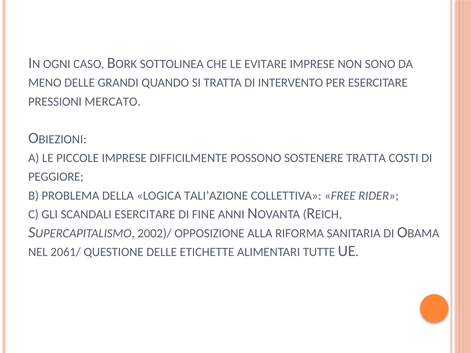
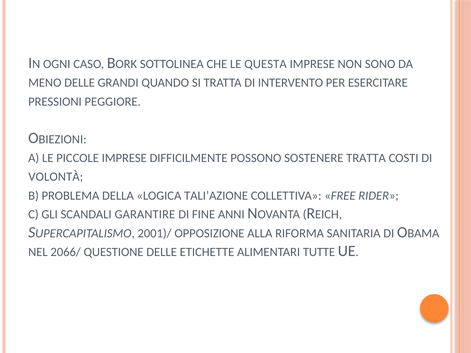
EVITARE: EVITARE -> QUESTA
MERCATO: MERCATO -> PEGGIORE
PEGGIORE: PEGGIORE -> VOLONTÀ
SCANDALI ESERCITARE: ESERCITARE -> GARANTIRE
2002)/: 2002)/ -> 2001)/
2061/: 2061/ -> 2066/
